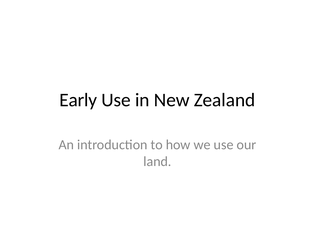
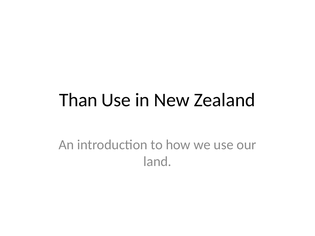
Early: Early -> Than
